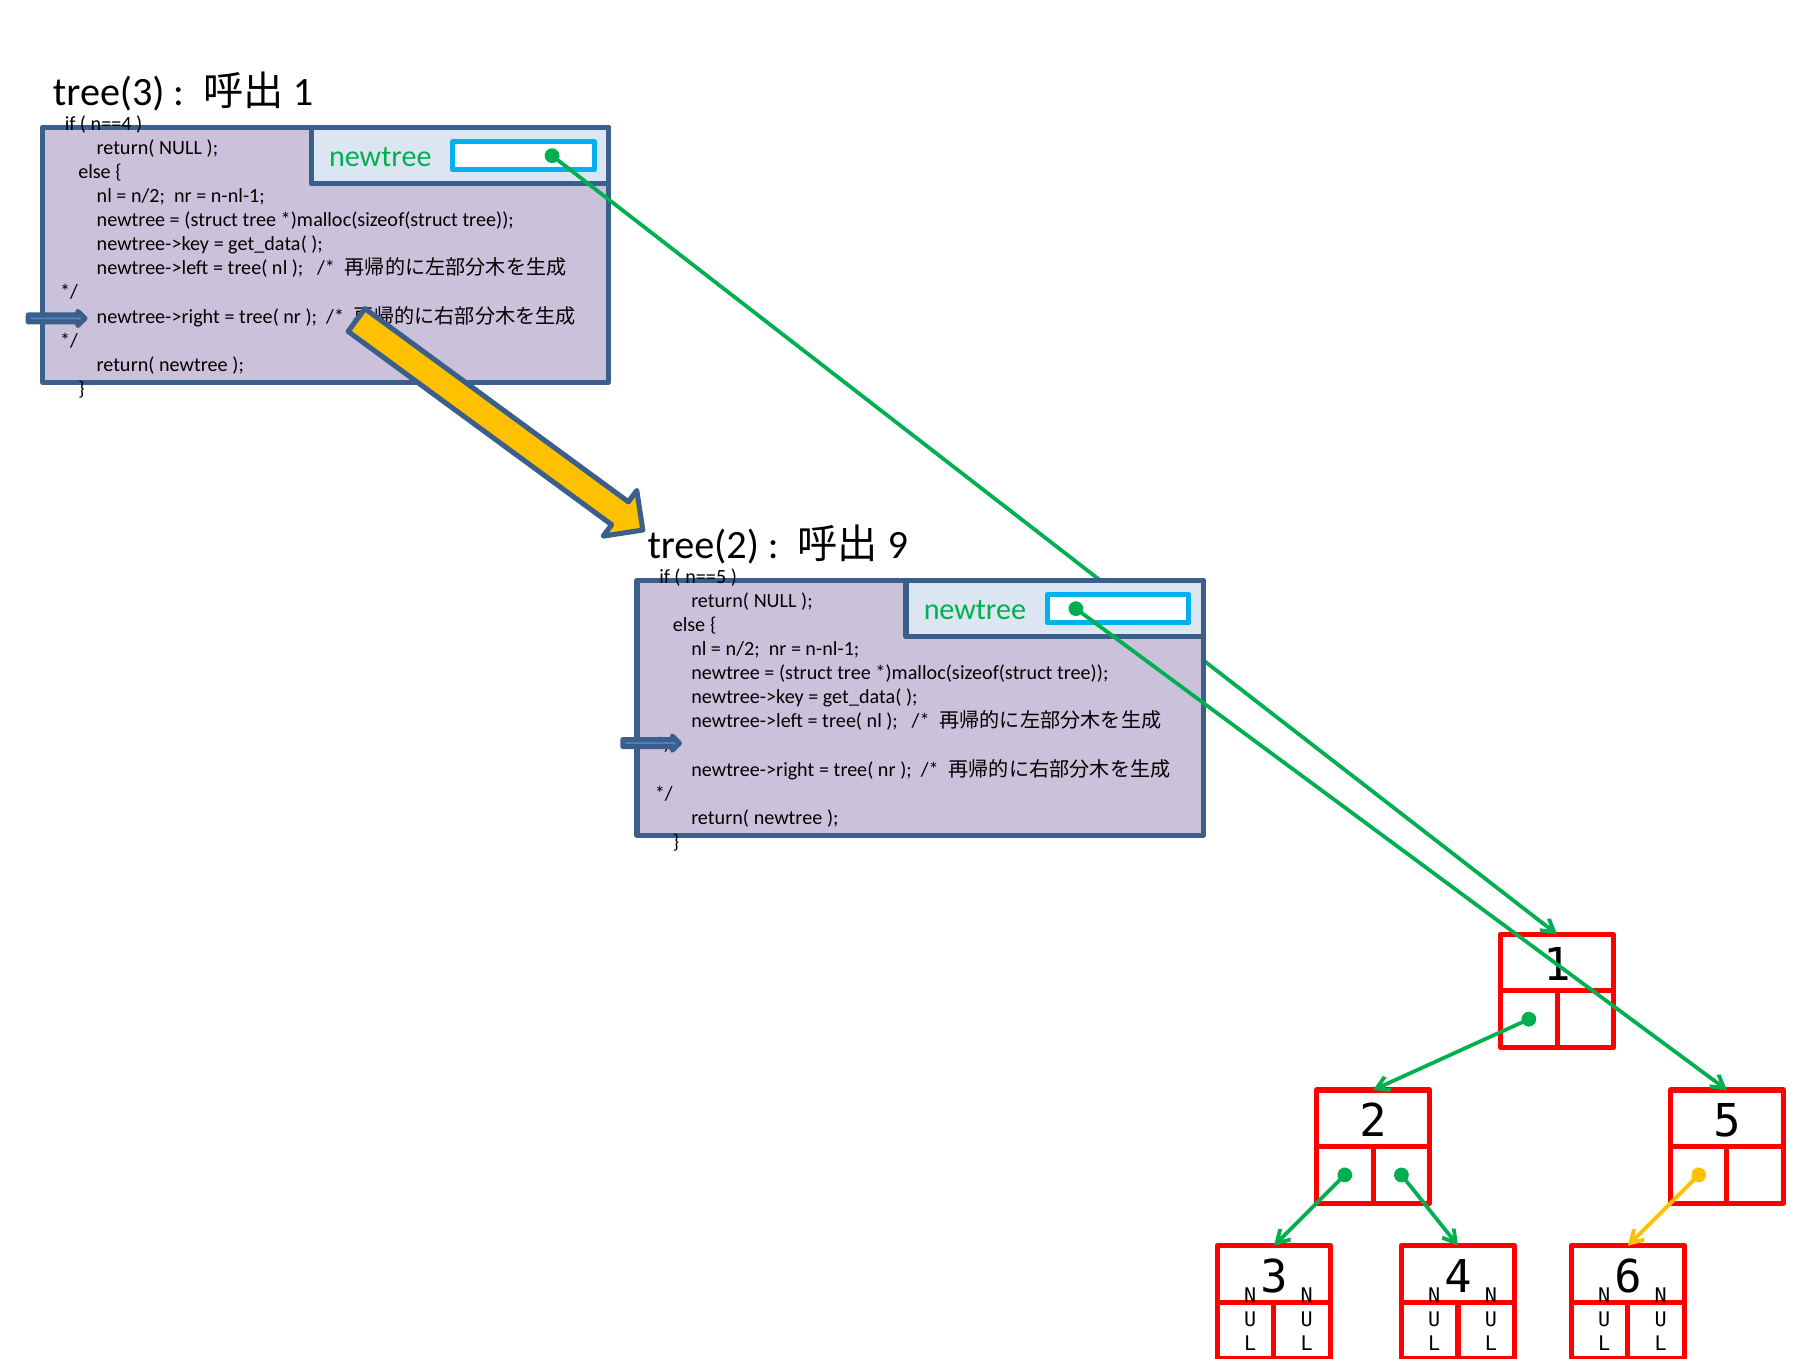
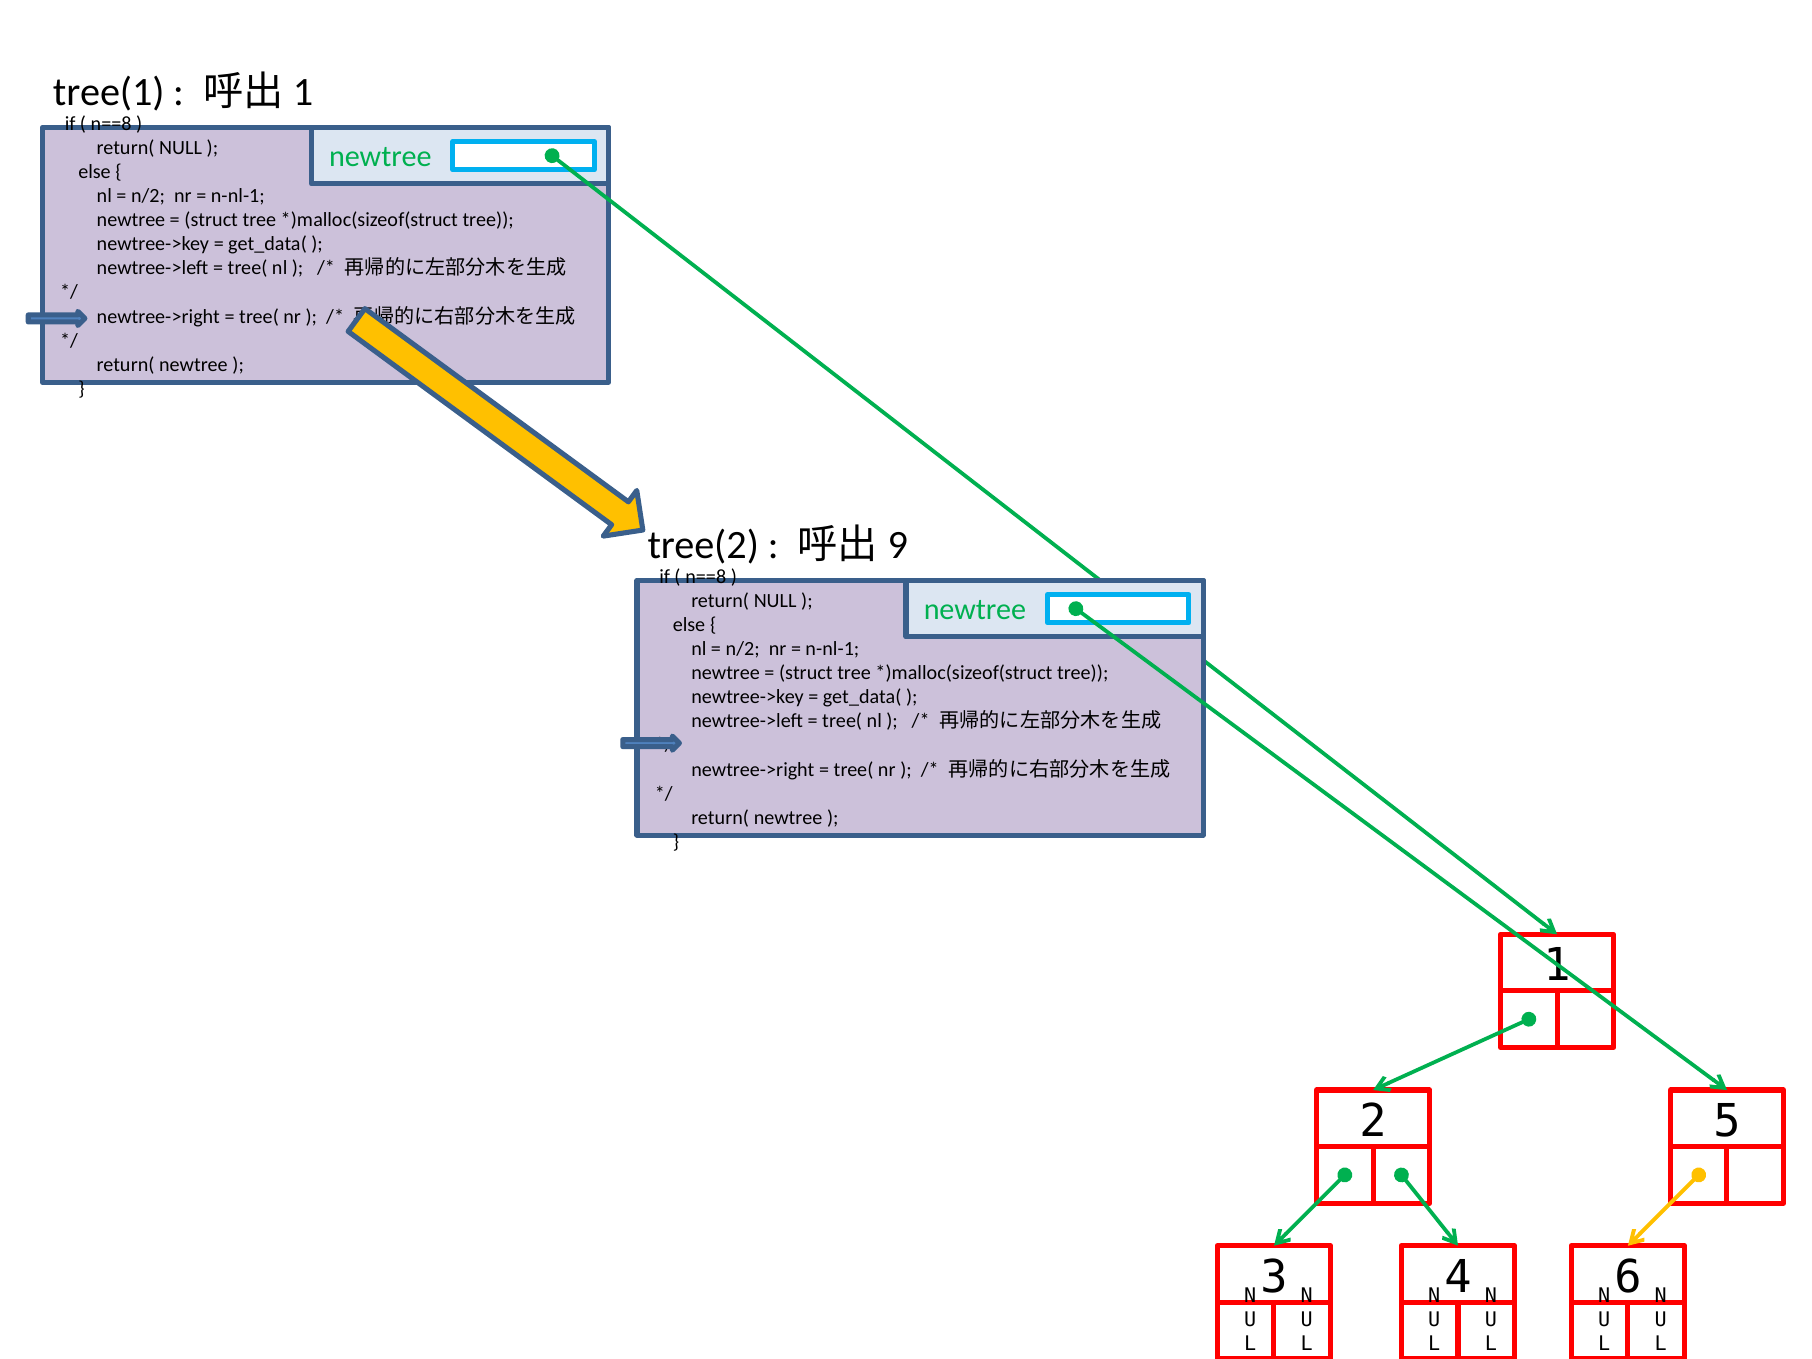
tree(3: tree(3 -> tree(1
n==4 at (111, 124): n==4 -> n==8
n==5 at (706, 577): n==5 -> n==8
